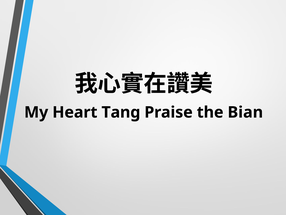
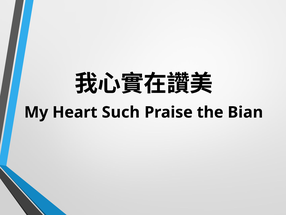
Tang: Tang -> Such
